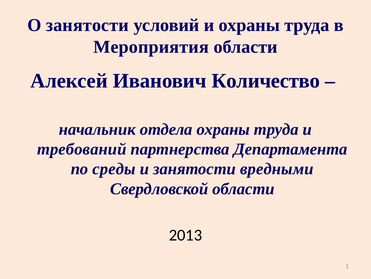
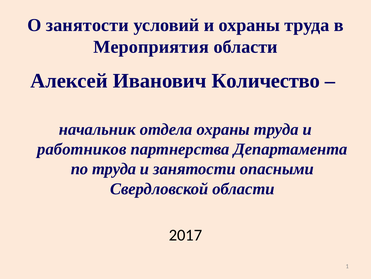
требований: требований -> работников
по среды: среды -> труда
вредными: вредными -> опасными
2013: 2013 -> 2017
